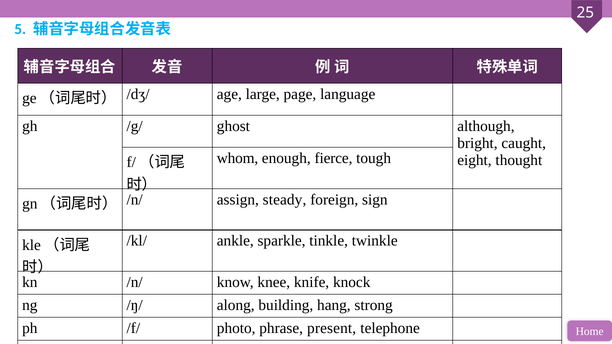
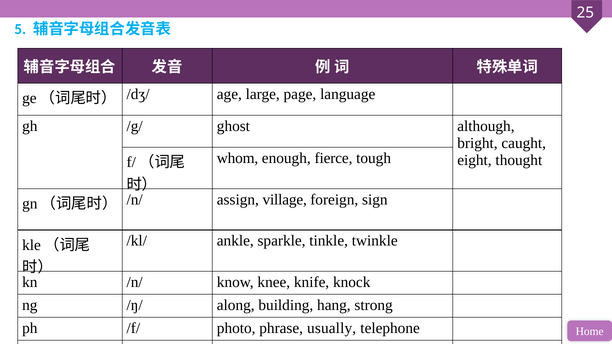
steady: steady -> village
present: present -> usually
